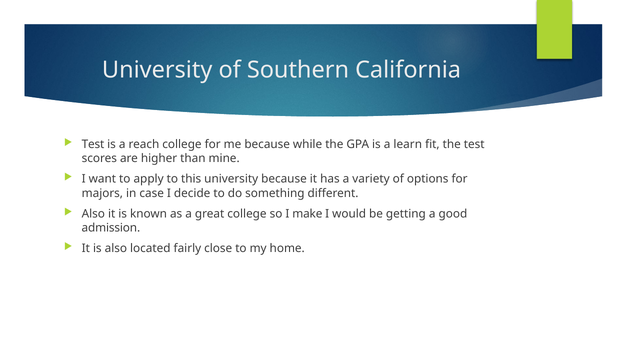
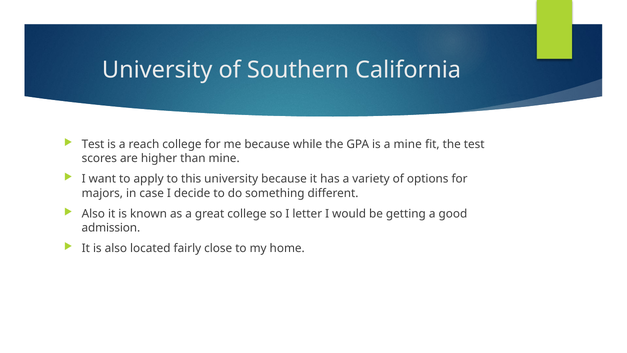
a learn: learn -> mine
make: make -> letter
